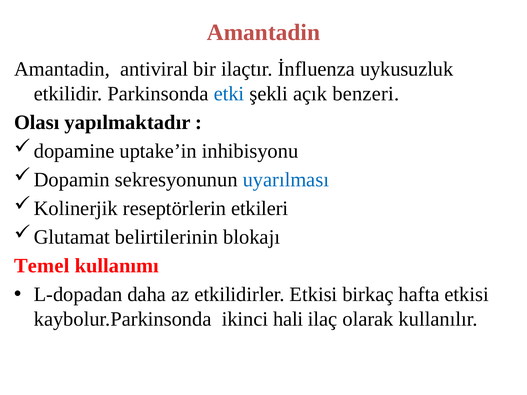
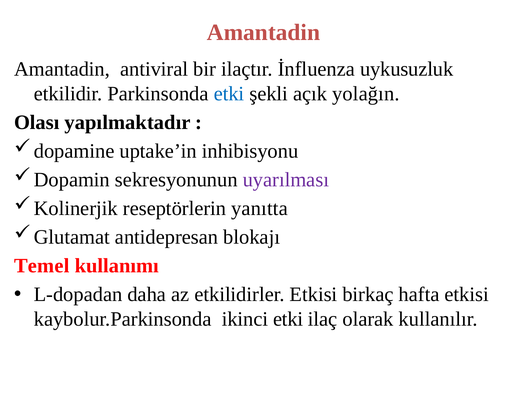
benzeri: benzeri -> yolağın
uyarılması colour: blue -> purple
etkileri: etkileri -> yanıtta
belirtilerinin: belirtilerinin -> antidepresan
ikinci hali: hali -> etki
